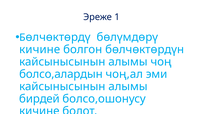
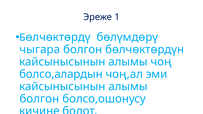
кичине at (40, 50): кичине -> чыгара
бирдей at (39, 99): бирдей -> болгон
